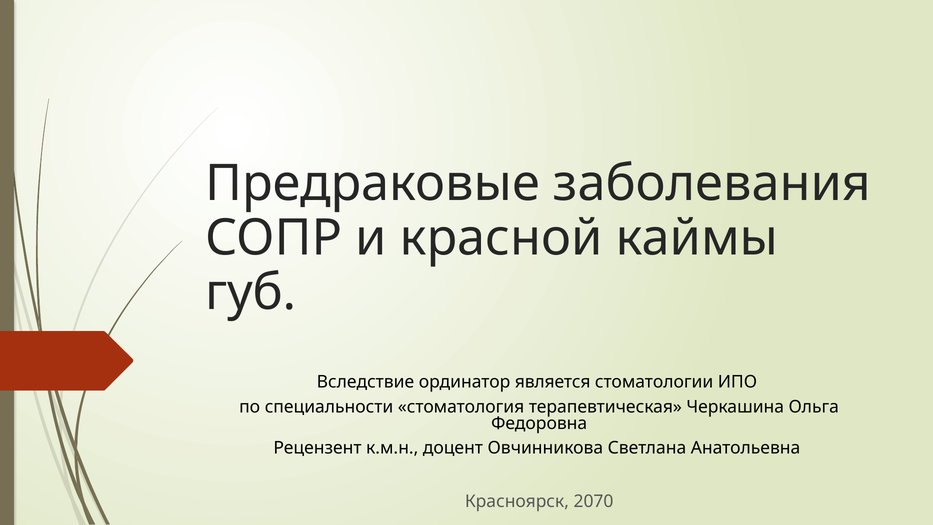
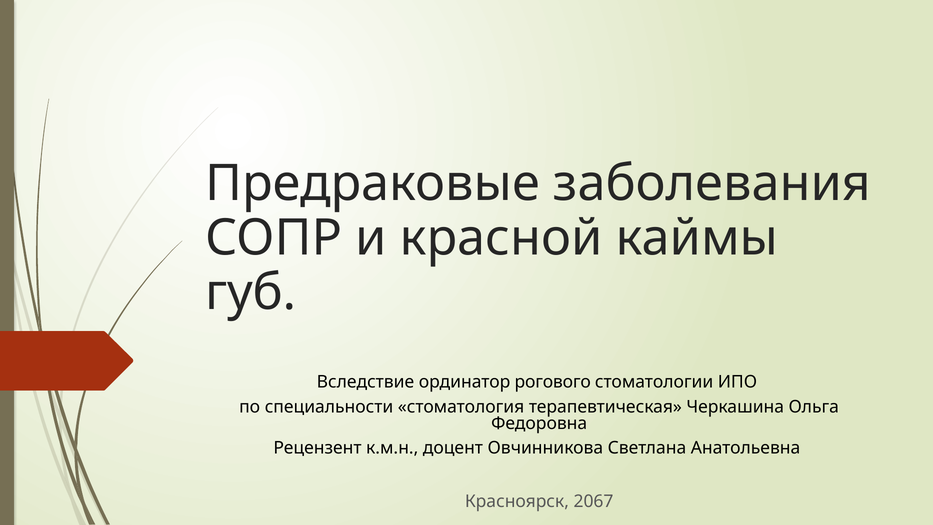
является: является -> рогового
2070: 2070 -> 2067
